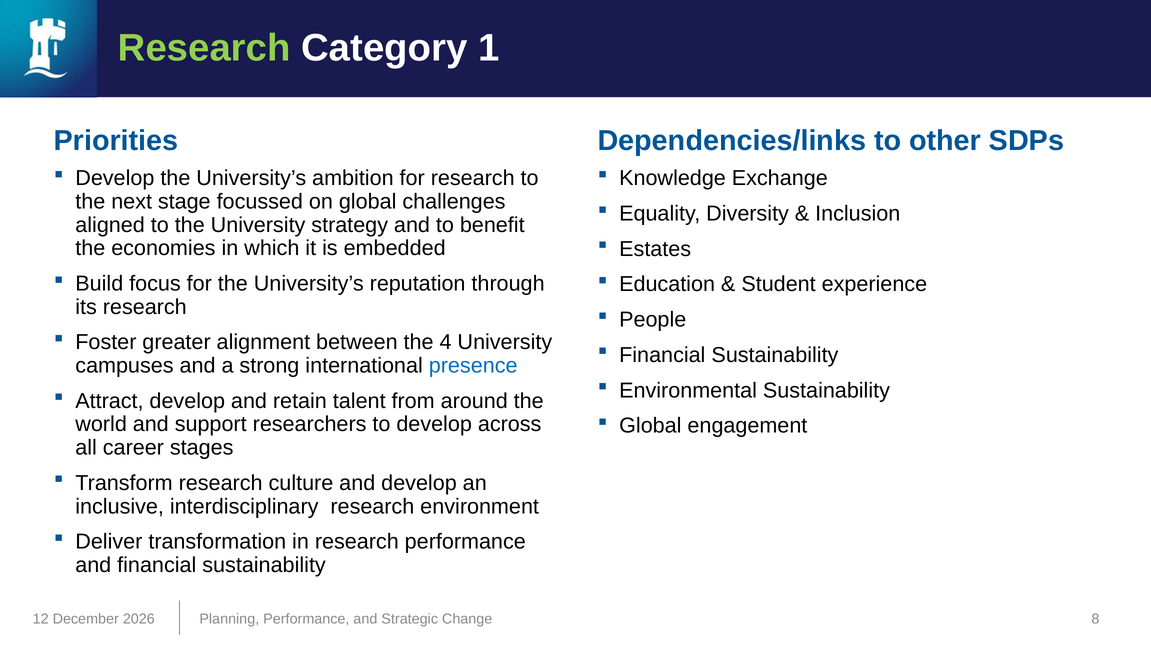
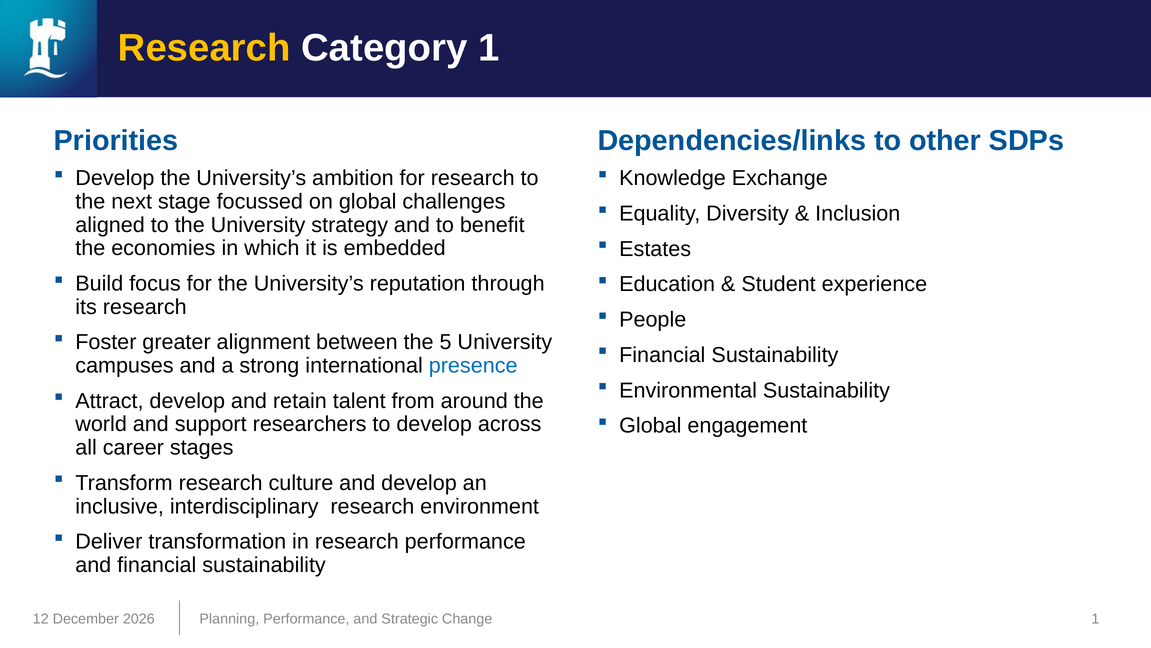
Research at (204, 48) colour: light green -> yellow
4: 4 -> 5
Change 8: 8 -> 1
